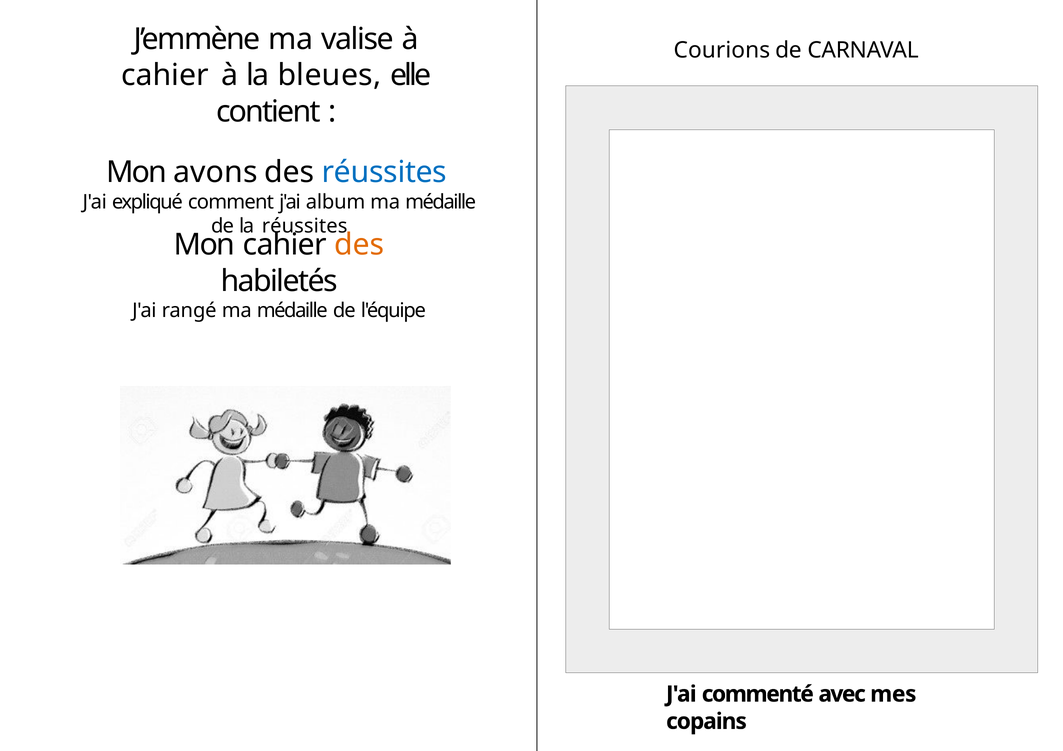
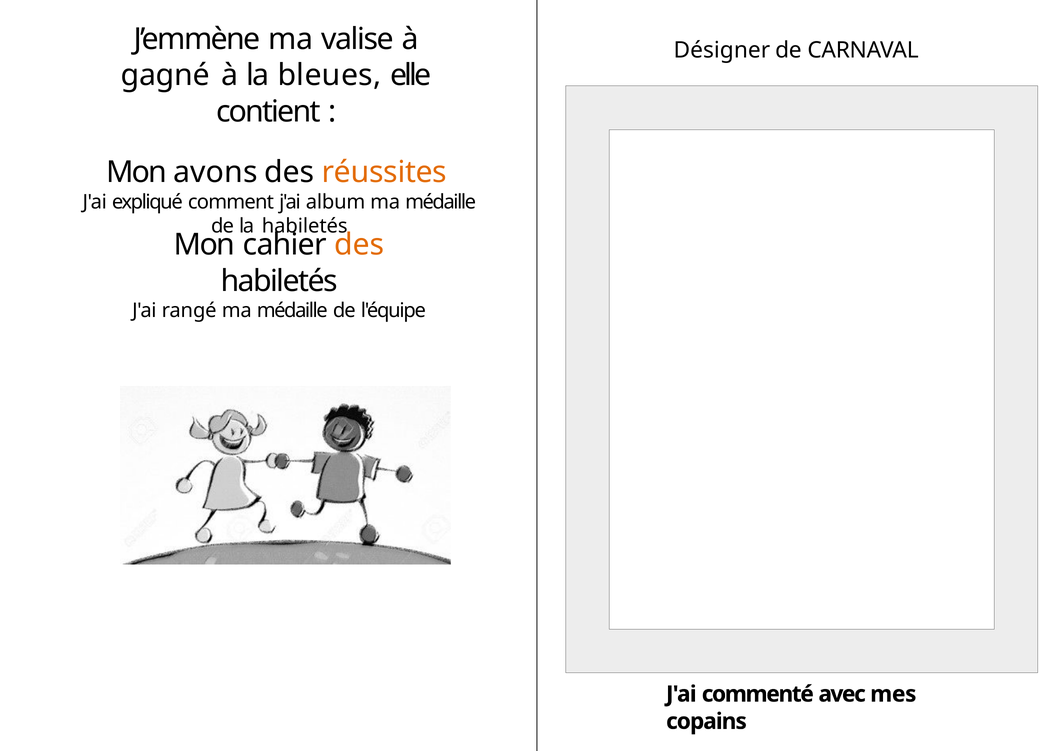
Courions: Courions -> Désigner
cahier at (165, 75): cahier -> gagné
réussites at (384, 172) colour: blue -> orange
la réussites: réussites -> habiletés
